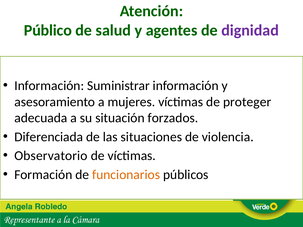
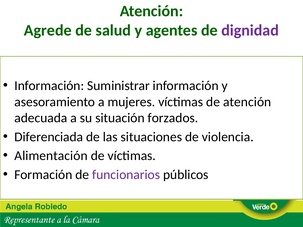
Público: Público -> Agrede
de proteger: proteger -> atención
Observatorio: Observatorio -> Alimentación
funcionarios colour: orange -> purple
